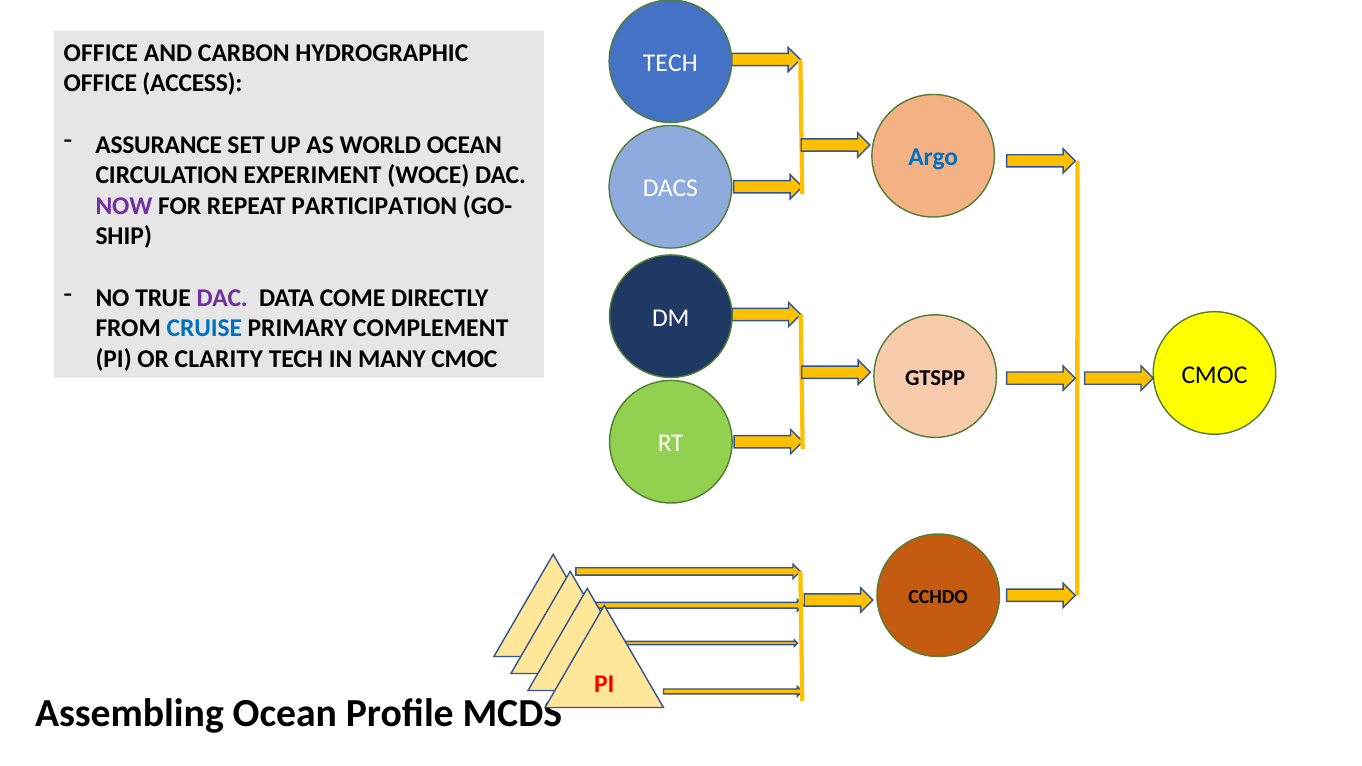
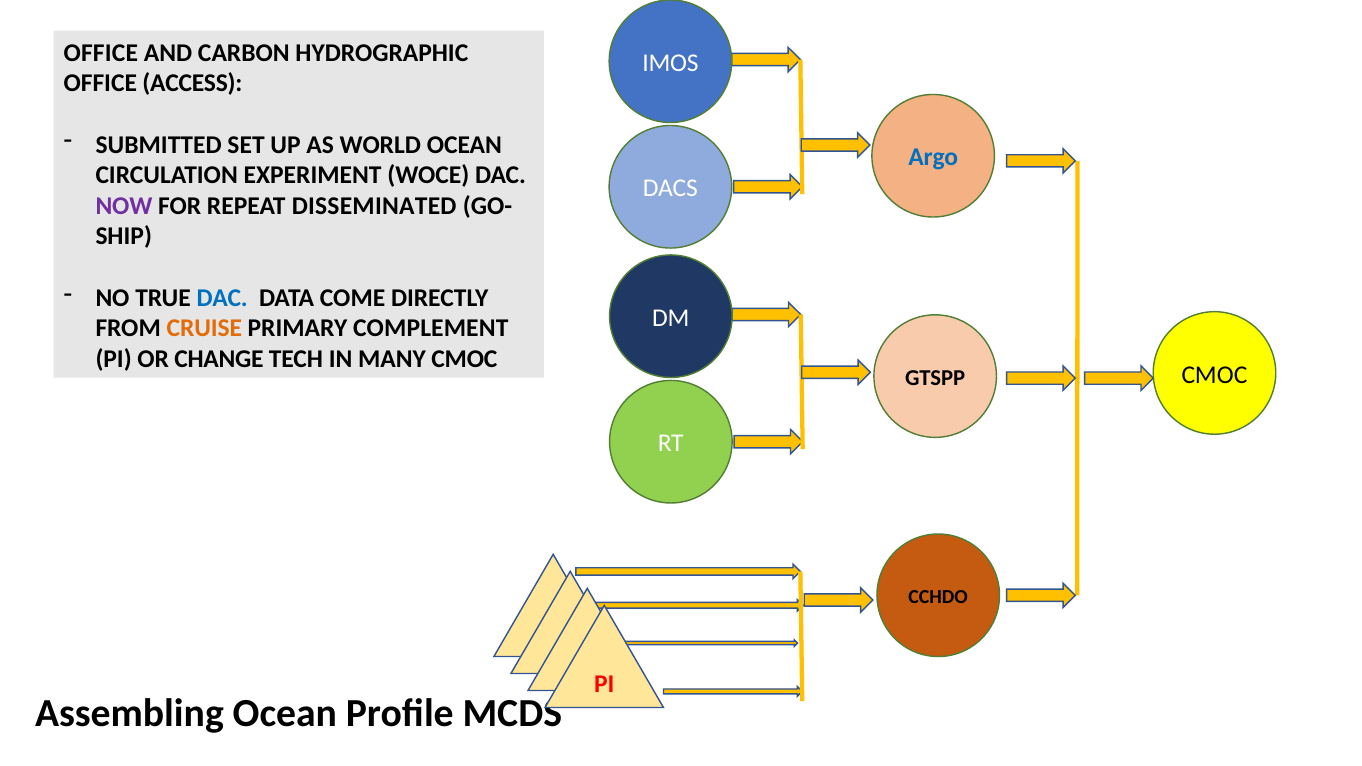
TECH at (670, 63): TECH -> IMOS
ASSURANCE: ASSURANCE -> SUBMITTED
PARTICIPATION: PARTICIPATION -> DISSEMINATED
DAC at (222, 298) colour: purple -> blue
CRUISE colour: blue -> orange
CLARITY: CLARITY -> CHANGE
